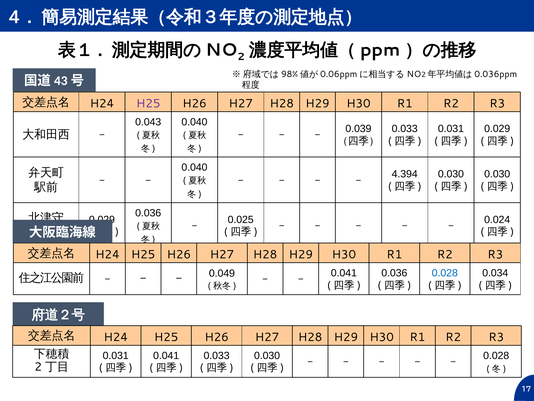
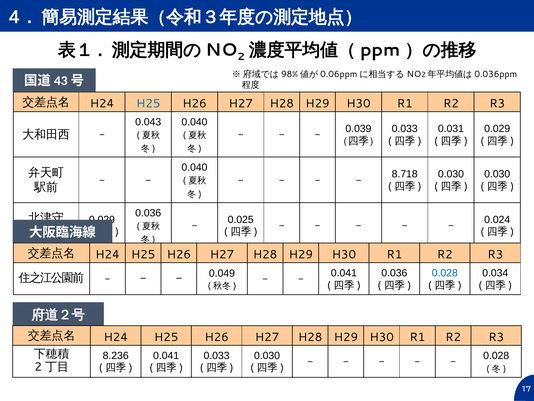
H25 at (148, 104) colour: purple -> blue
4.394: 4.394 -> 8.718
0.031 at (116, 355): 0.031 -> 8.236
